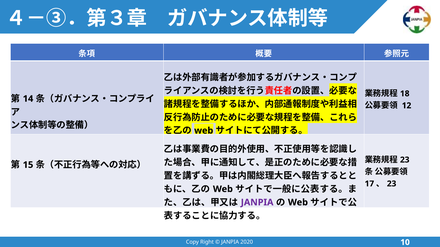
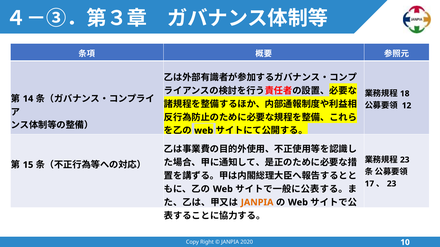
JANPIA at (257, 203) colour: purple -> orange
